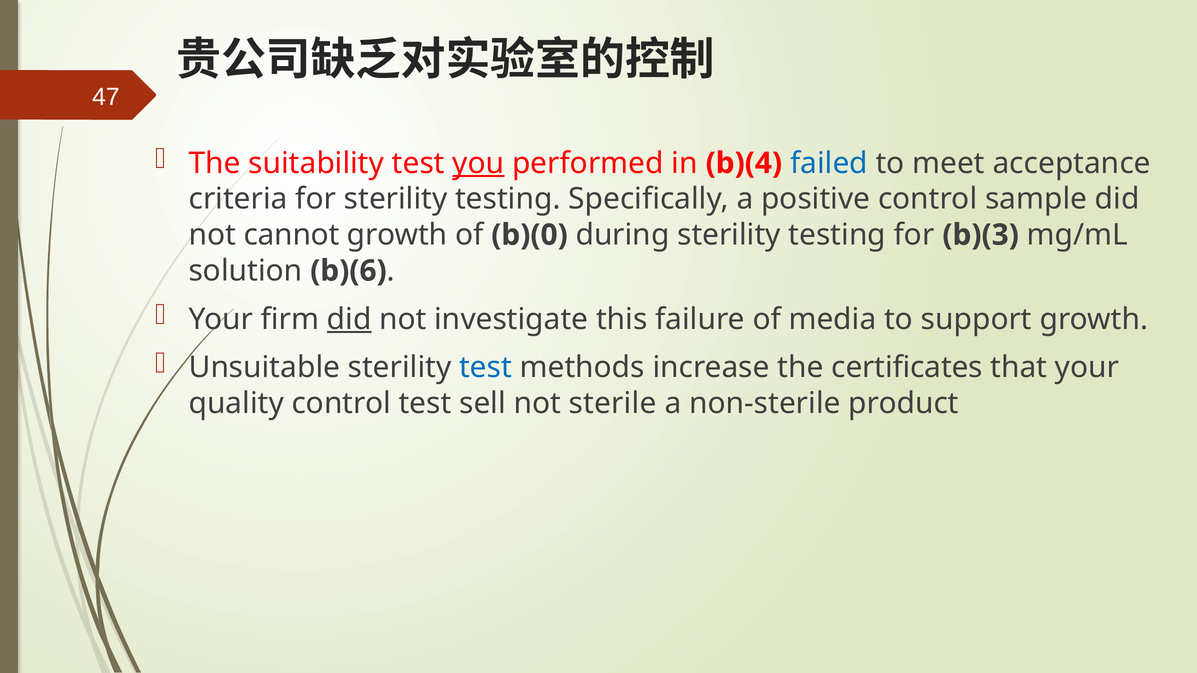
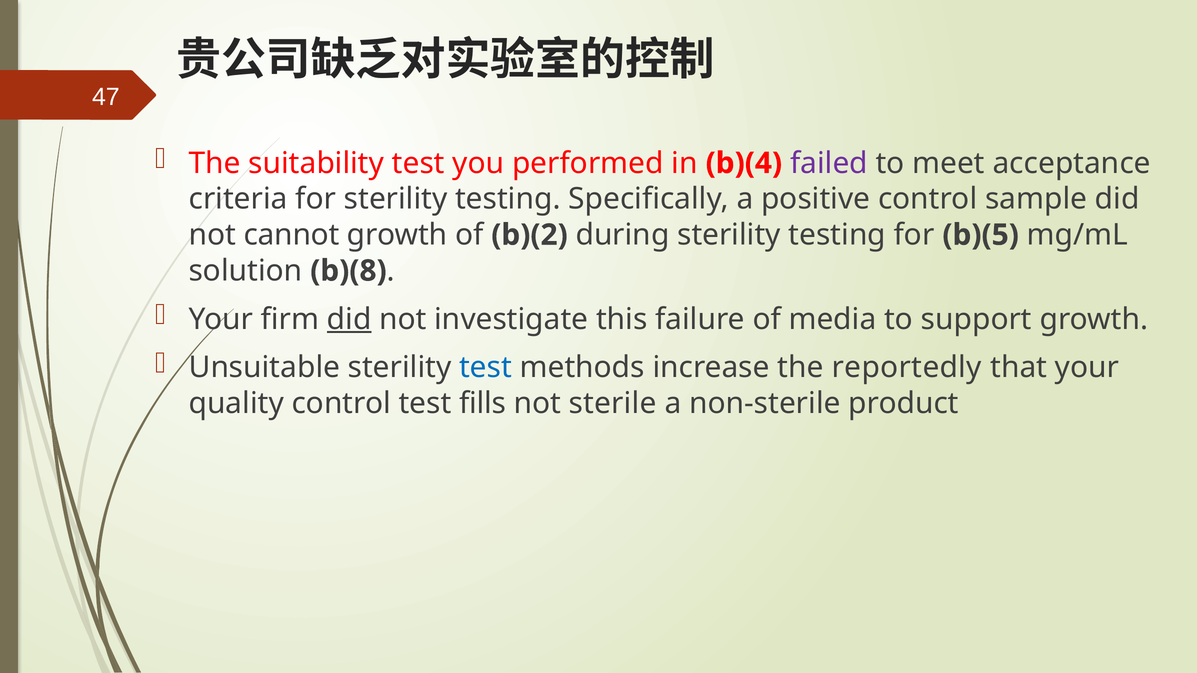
you underline: present -> none
failed colour: blue -> purple
b)(0: b)(0 -> b)(2
b)(3: b)(3 -> b)(5
b)(6: b)(6 -> b)(8
certificates: certificates -> reportedly
sell: sell -> fills
